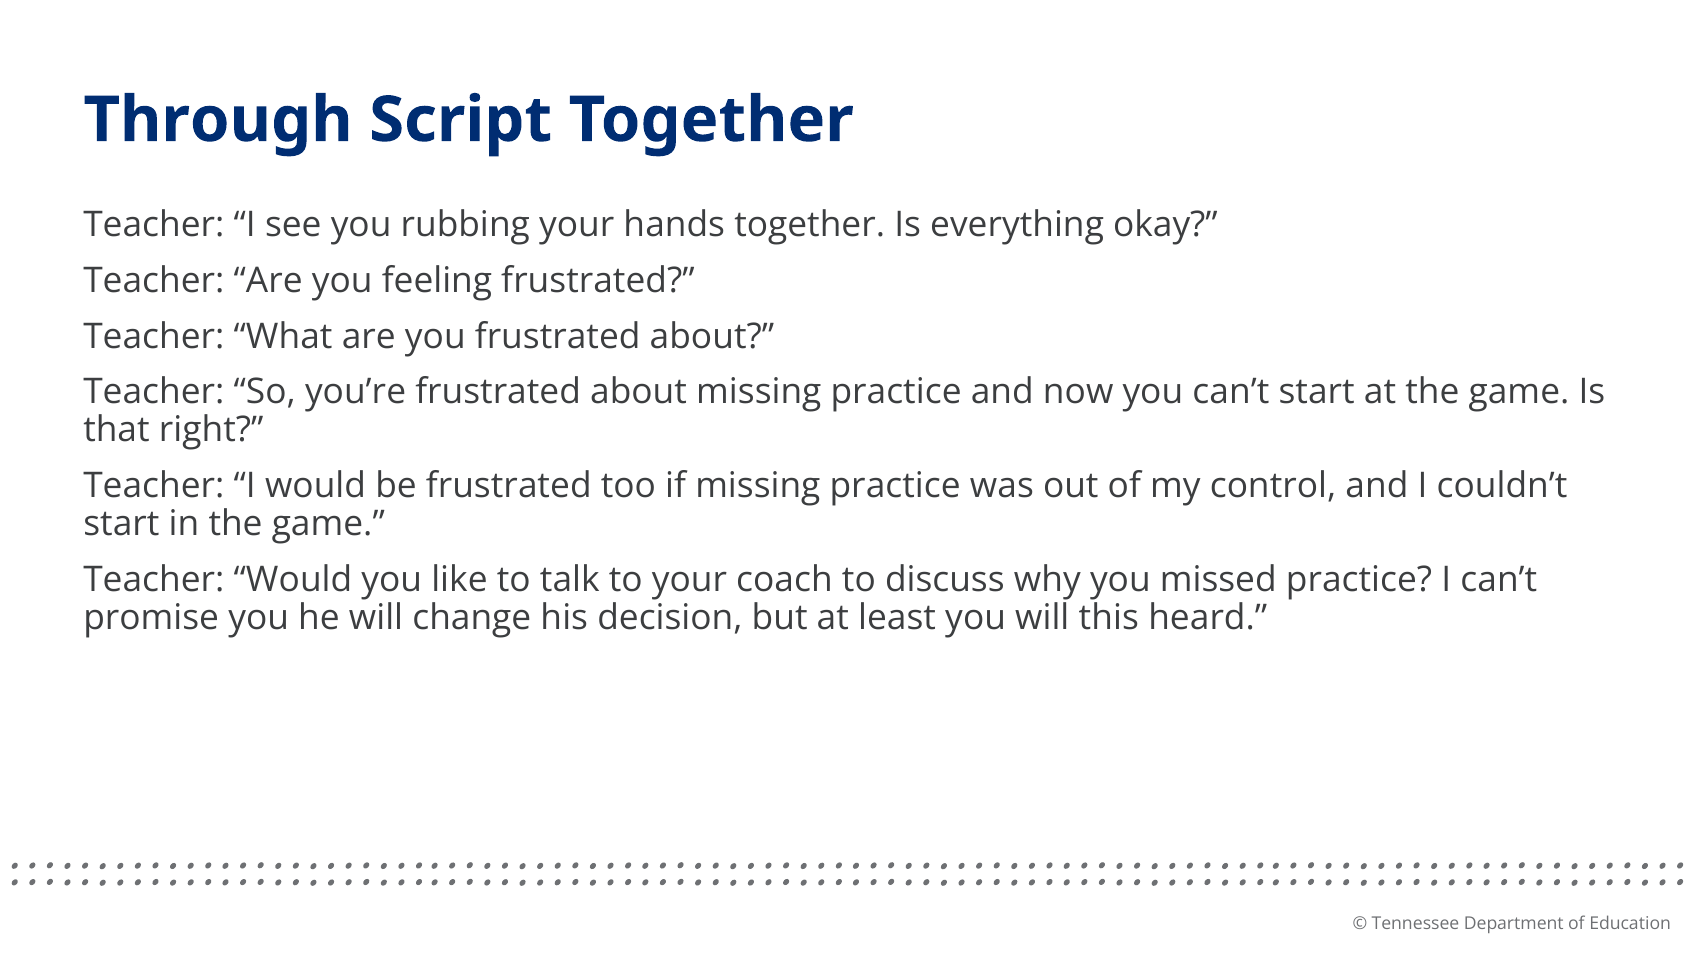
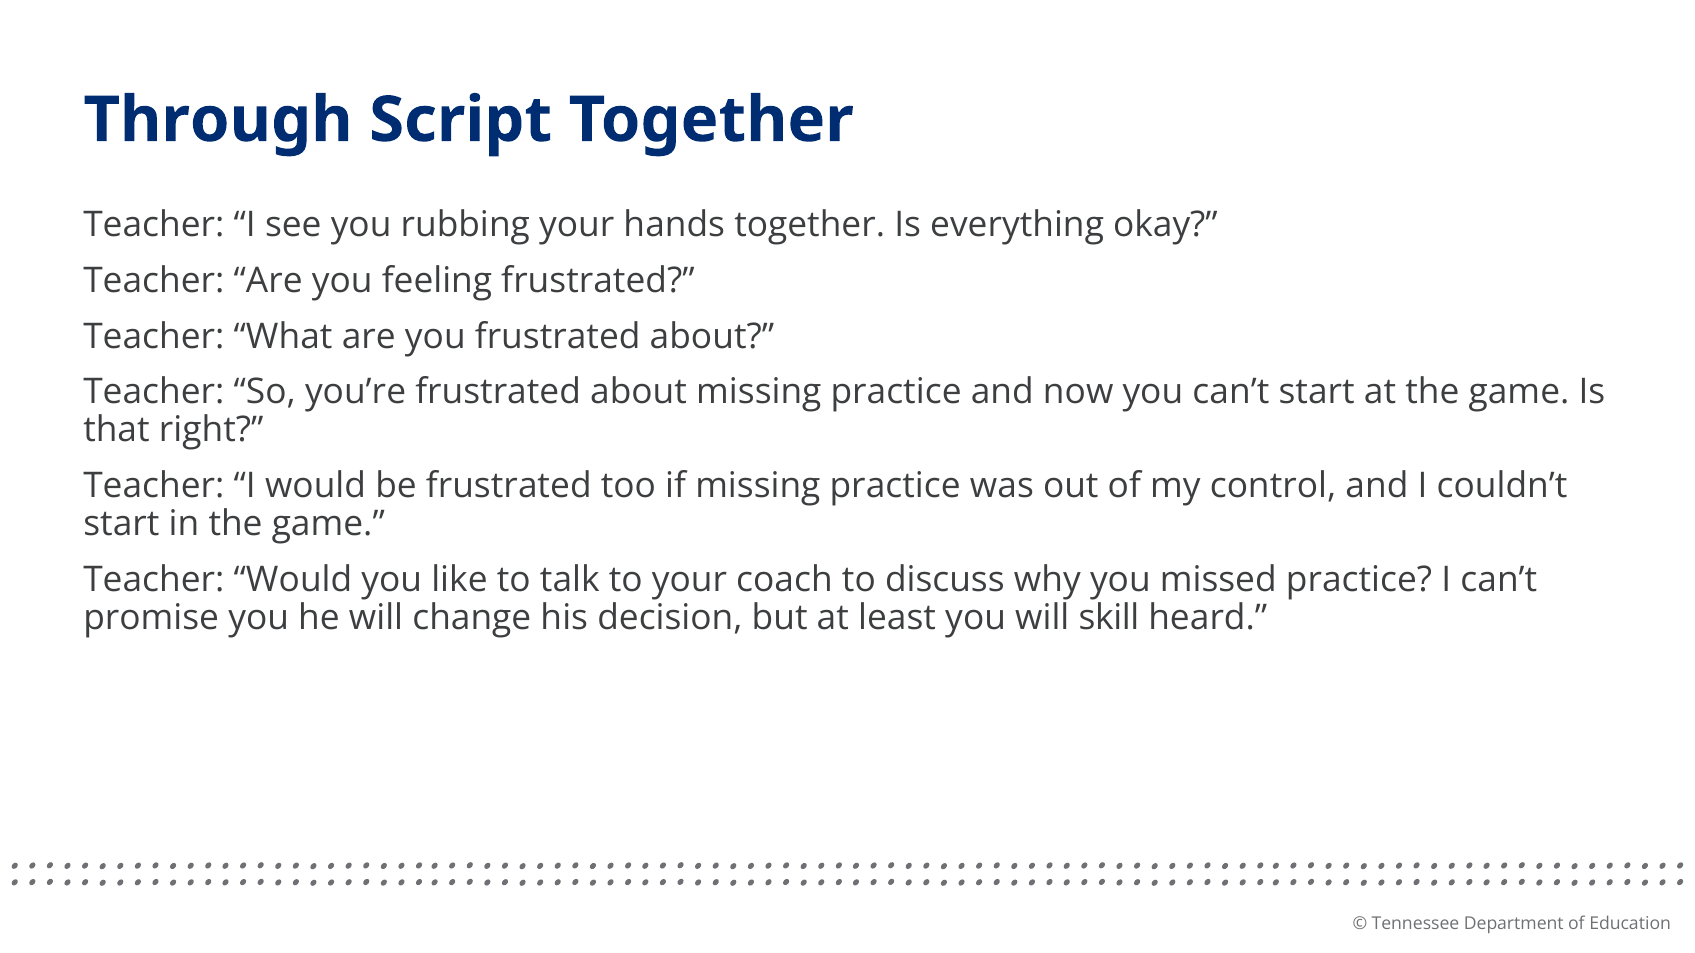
this: this -> skill
